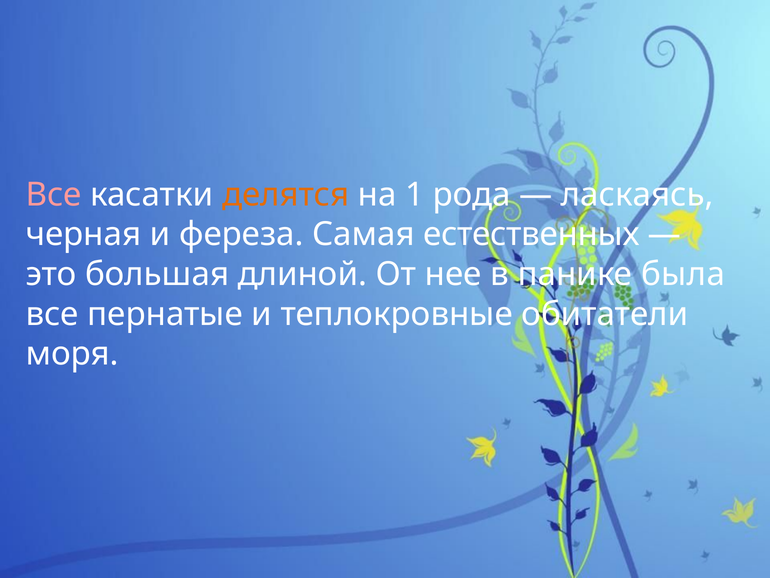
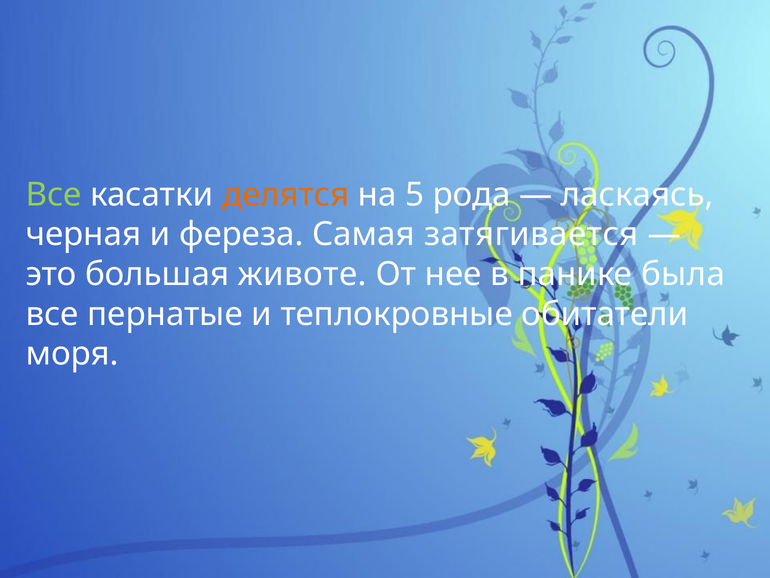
Все at (54, 195) colour: pink -> light green
1: 1 -> 5
естественных: естественных -> затягивается
длиной: длиной -> животе
